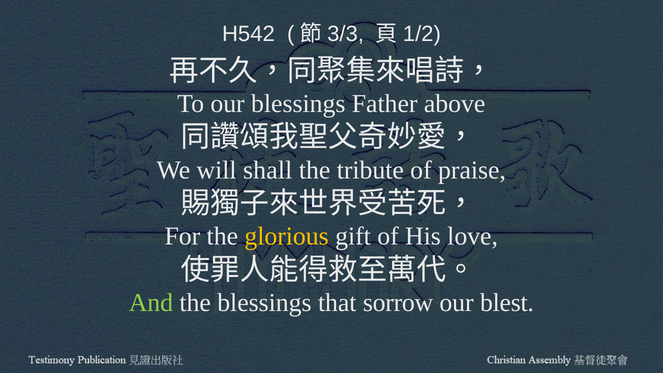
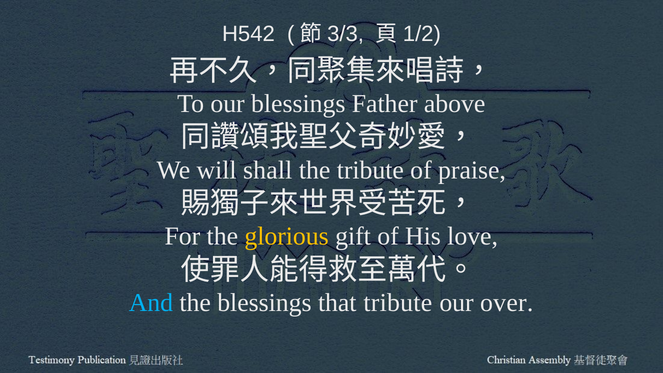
And colour: light green -> light blue
that sorrow: sorrow -> tribute
blest: blest -> over
